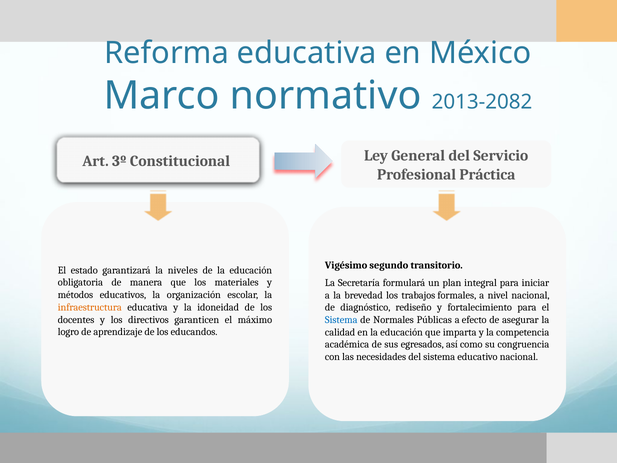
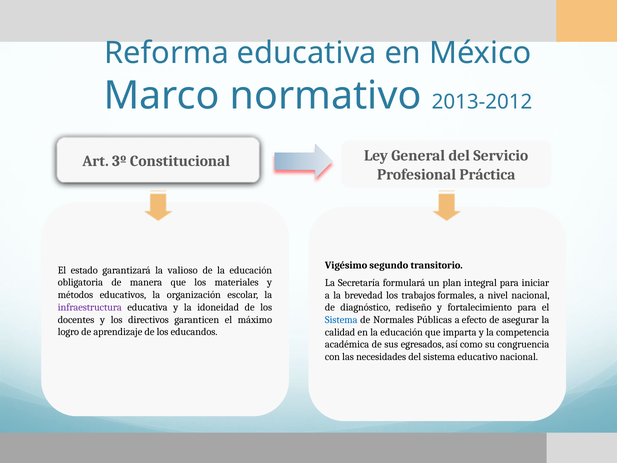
2013-2082: 2013-2082 -> 2013-2012
niveles: niveles -> valioso
infraestructura colour: orange -> purple
